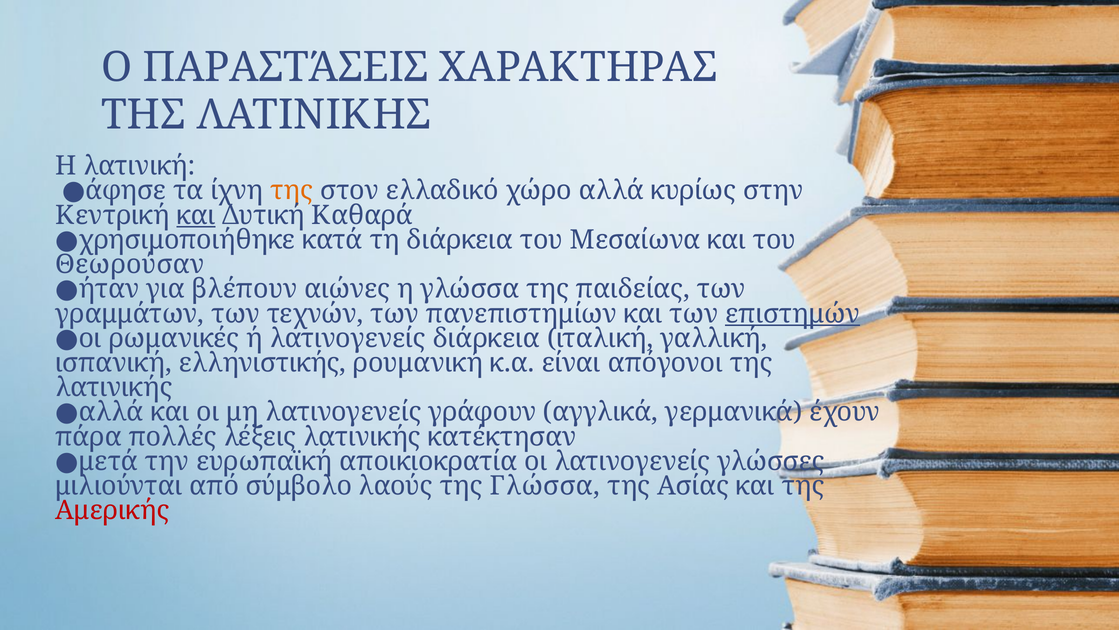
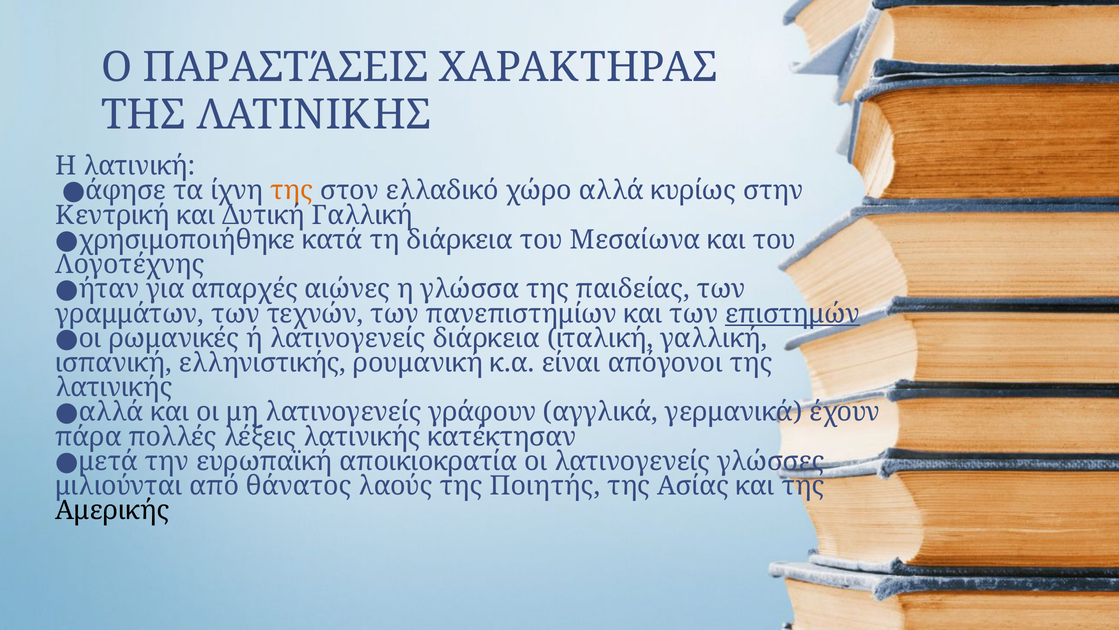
και at (196, 215) underline: present -> none
Δυτική Καθαρά: Καθαρά -> Γαλλική
Θεωρούσαν: Θεωρούσαν -> Λογοτέχνης
βλέπουν: βλέπουν -> απαρχές
σύμβολο: σύμβολο -> θάνατος
της Γλώσσα: Γλώσσα -> Ποιητής
Αμερικής colour: red -> black
